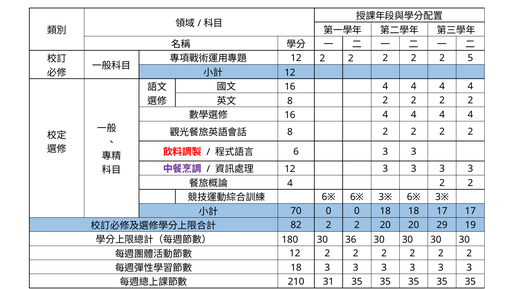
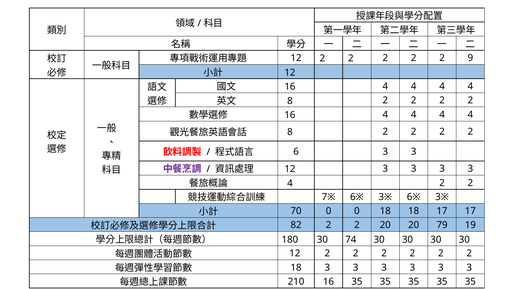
5: 5 -> 9
6※ at (328, 197): 6※ -> 7※
29: 29 -> 79
36: 36 -> 74
210 31: 31 -> 16
